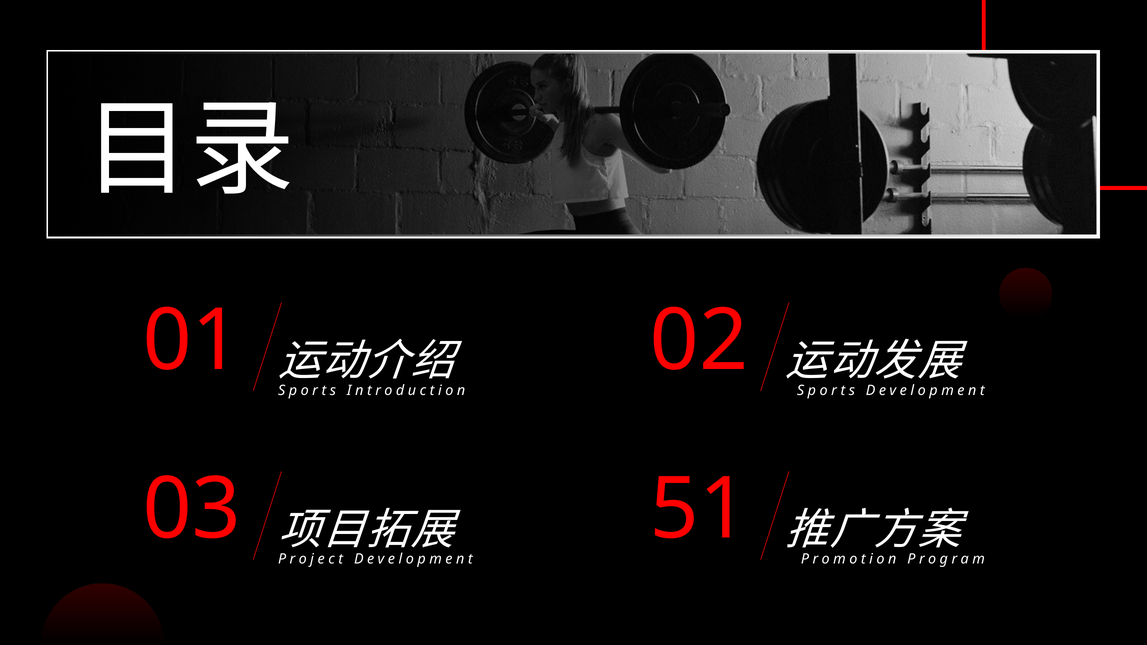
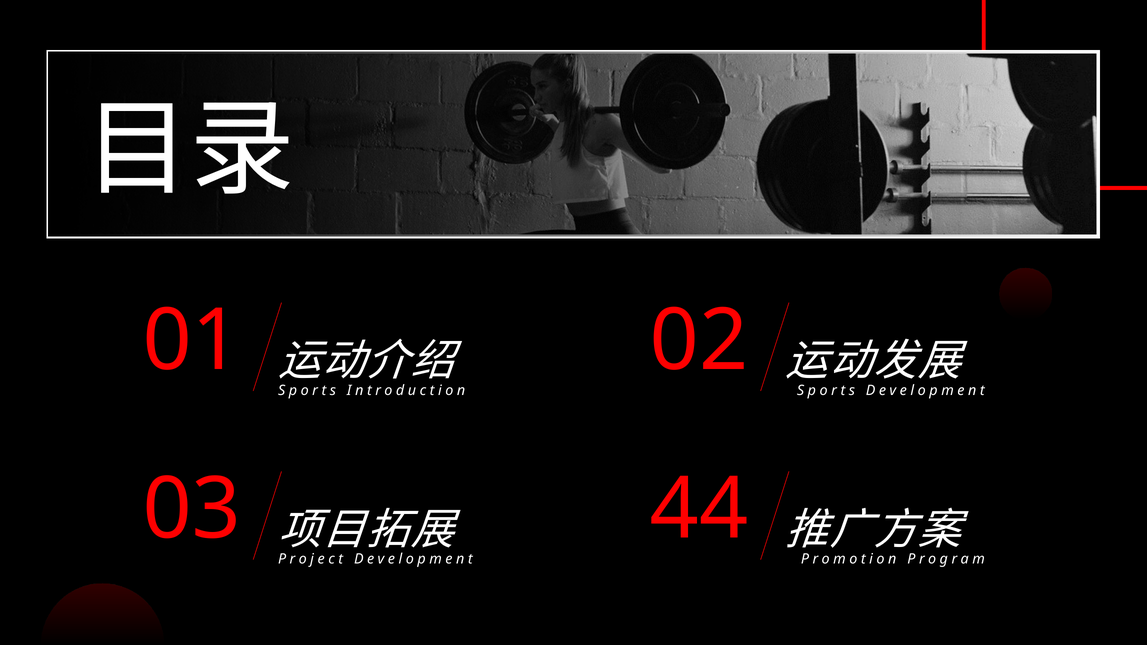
51: 51 -> 44
